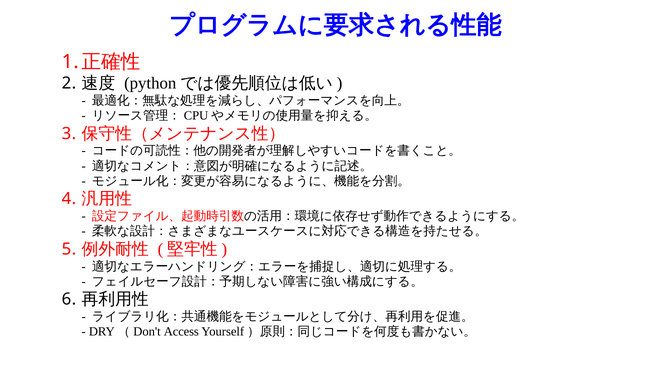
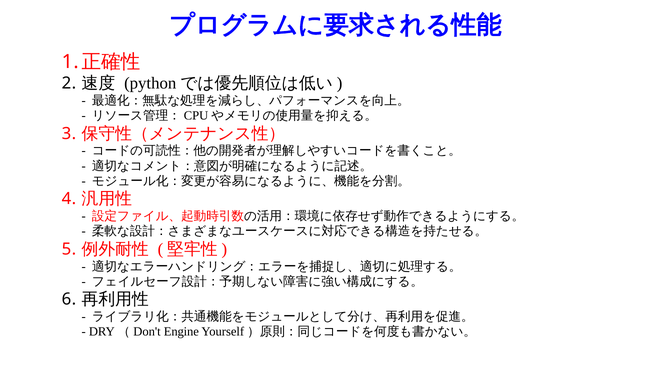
Access: Access -> Engine
